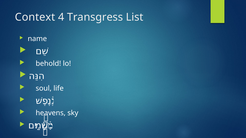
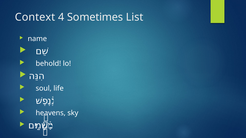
Transgress: Transgress -> Sometimes
